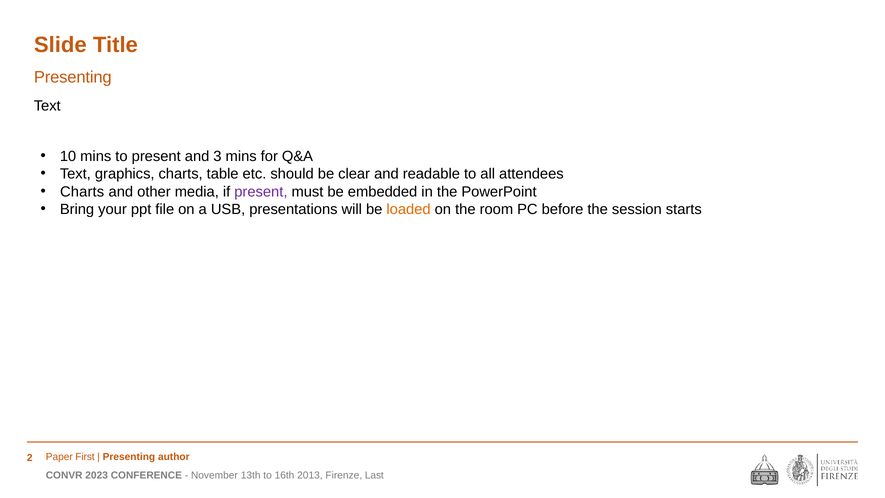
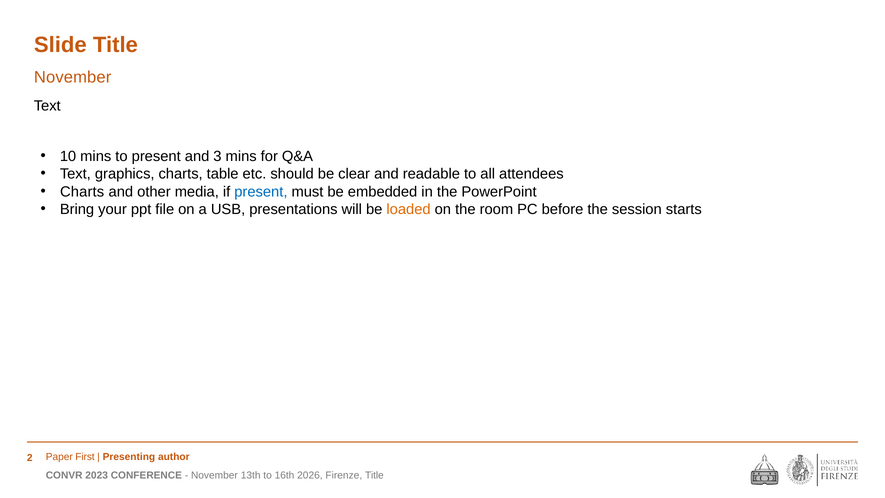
Presenting at (73, 77): Presenting -> November
present at (261, 192) colour: purple -> blue
2013: 2013 -> 2026
Firenze Last: Last -> Title
